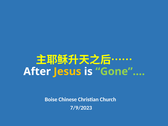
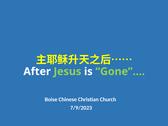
Jesus colour: yellow -> light green
